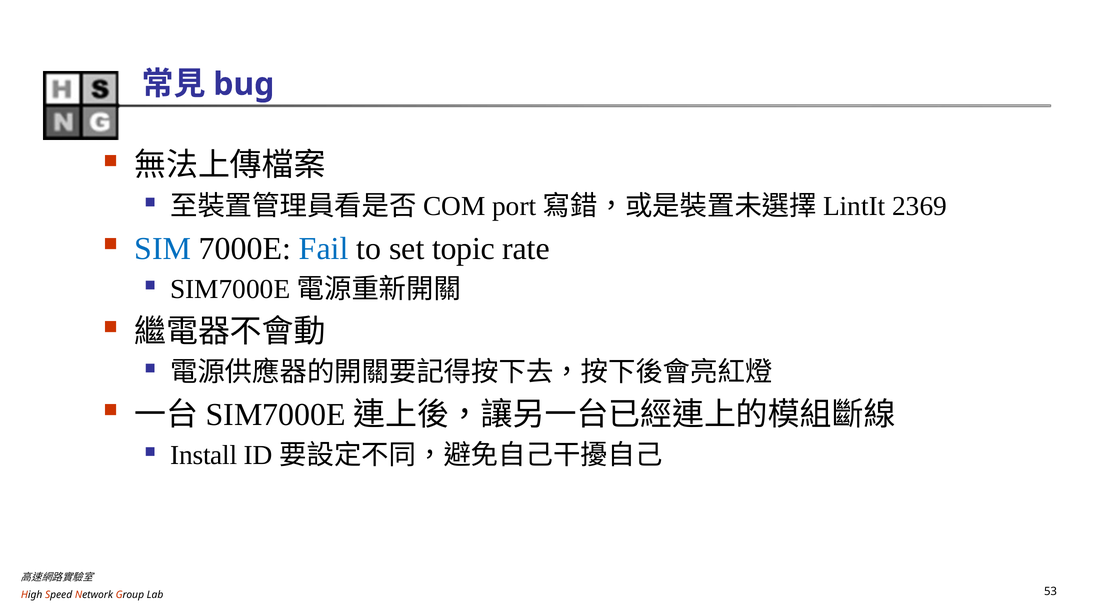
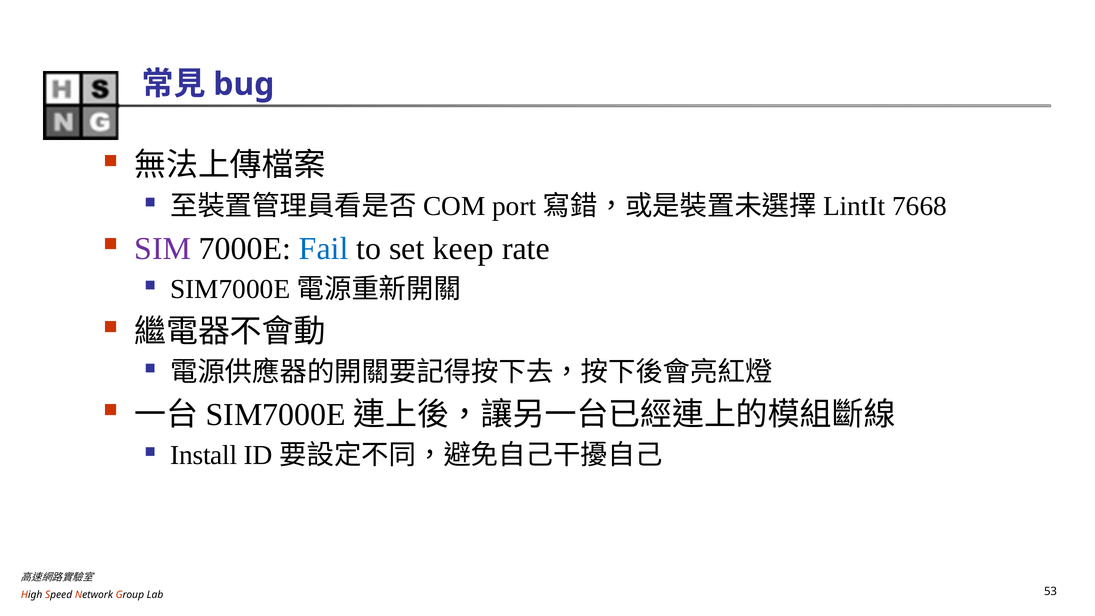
2369: 2369 -> 7668
SIM colour: blue -> purple
topic: topic -> keep
